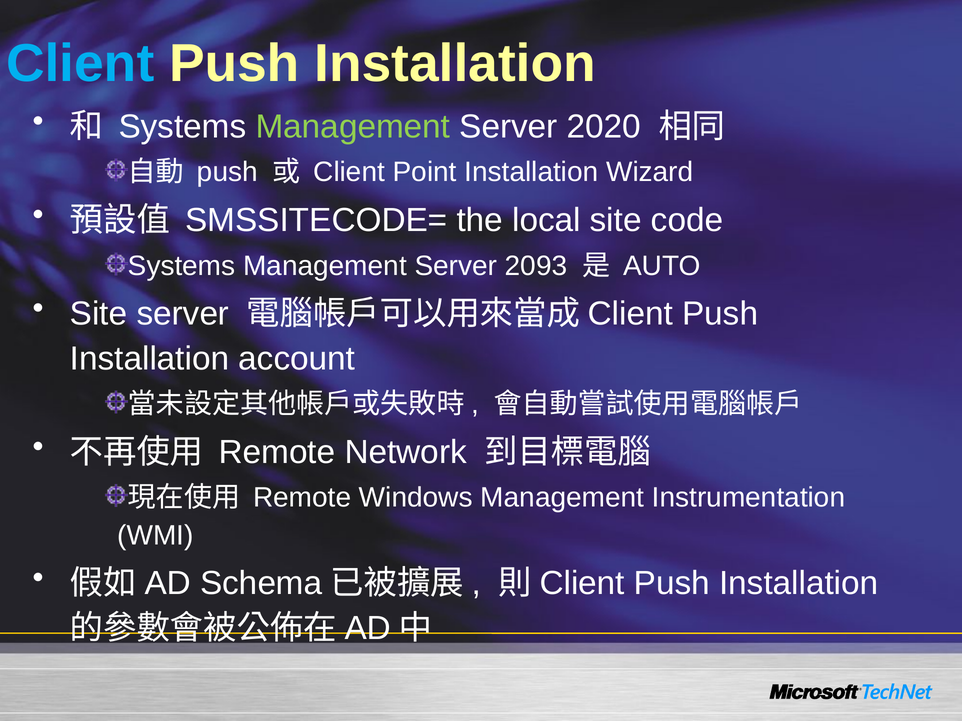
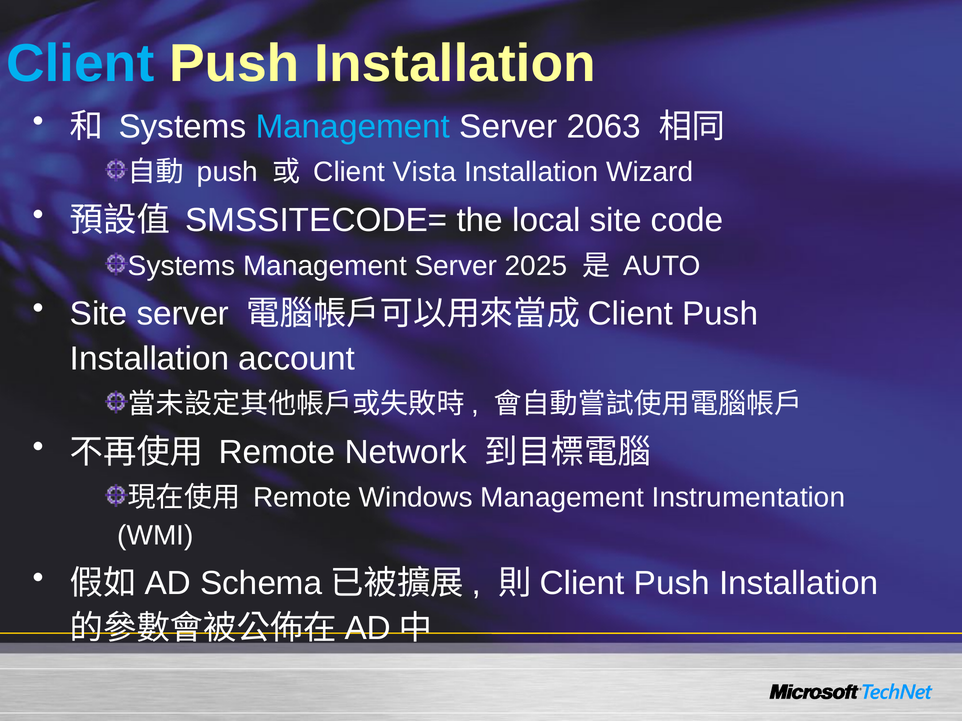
Management at (353, 127) colour: light green -> light blue
2020: 2020 -> 2063
Point: Point -> Vista
2093: 2093 -> 2025
